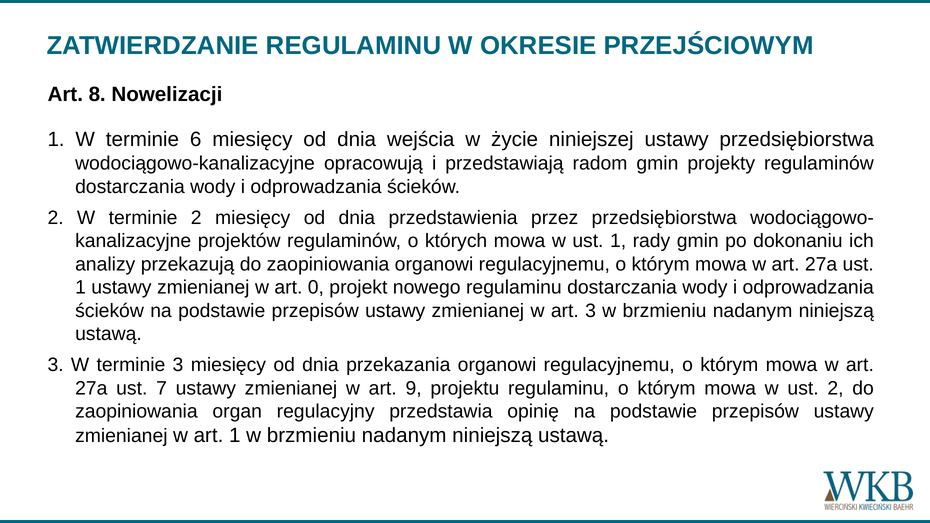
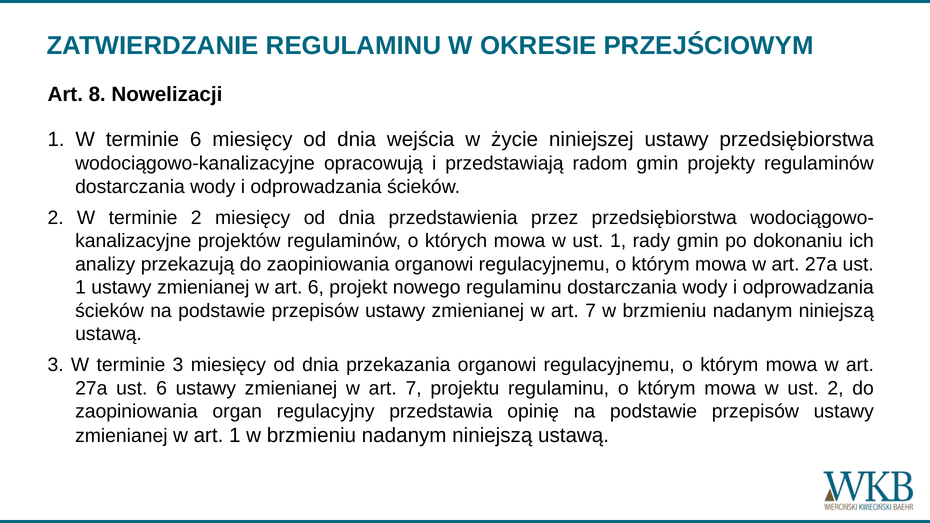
art 0: 0 -> 6
3 at (591, 311): 3 -> 7
ust 7: 7 -> 6
9 at (414, 388): 9 -> 7
